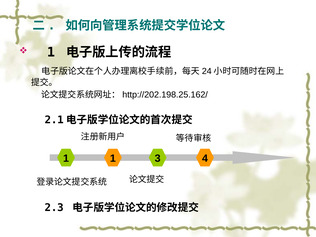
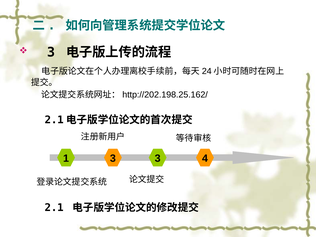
1 at (51, 52): 1 -> 3
1 1: 1 -> 3
2.3: 2.3 -> 2.1
